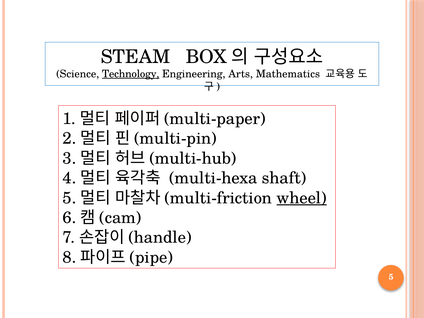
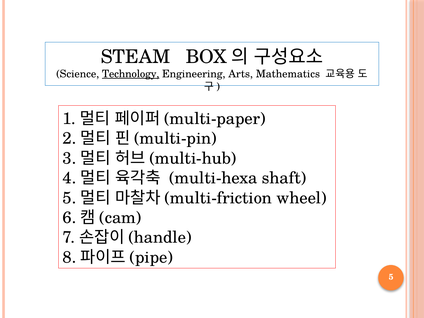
wheel underline: present -> none
